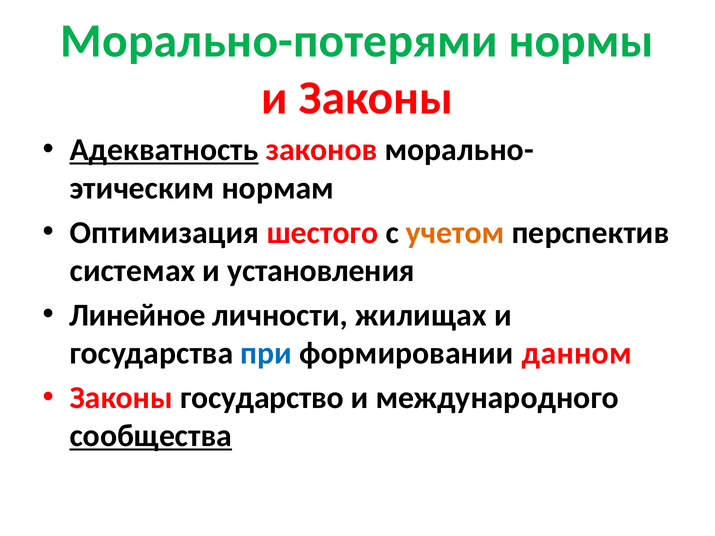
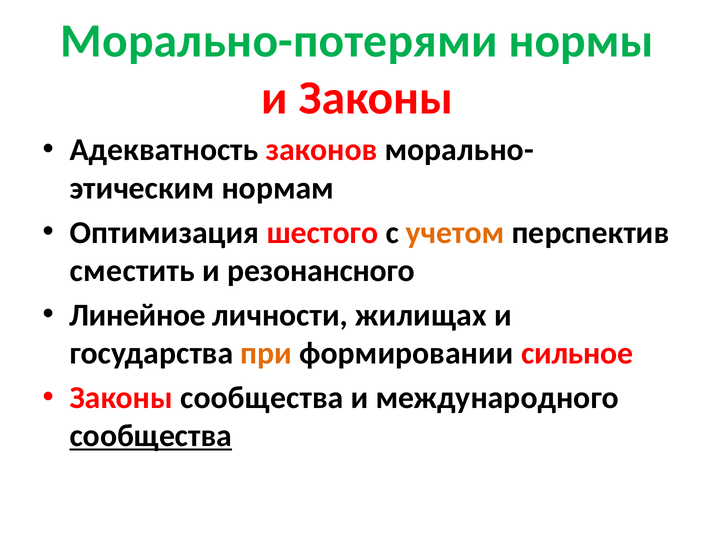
Адекватность underline: present -> none
системах: системах -> сместить
установления: установления -> резонансного
при colour: blue -> orange
данном: данном -> сильное
Законы государство: государство -> сообщества
